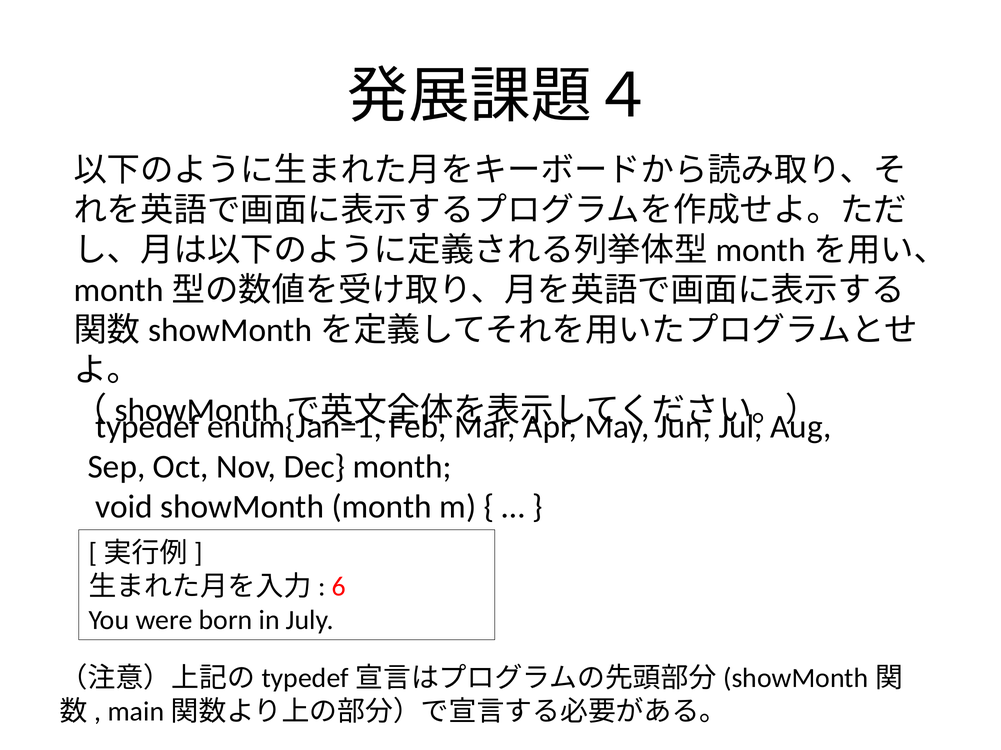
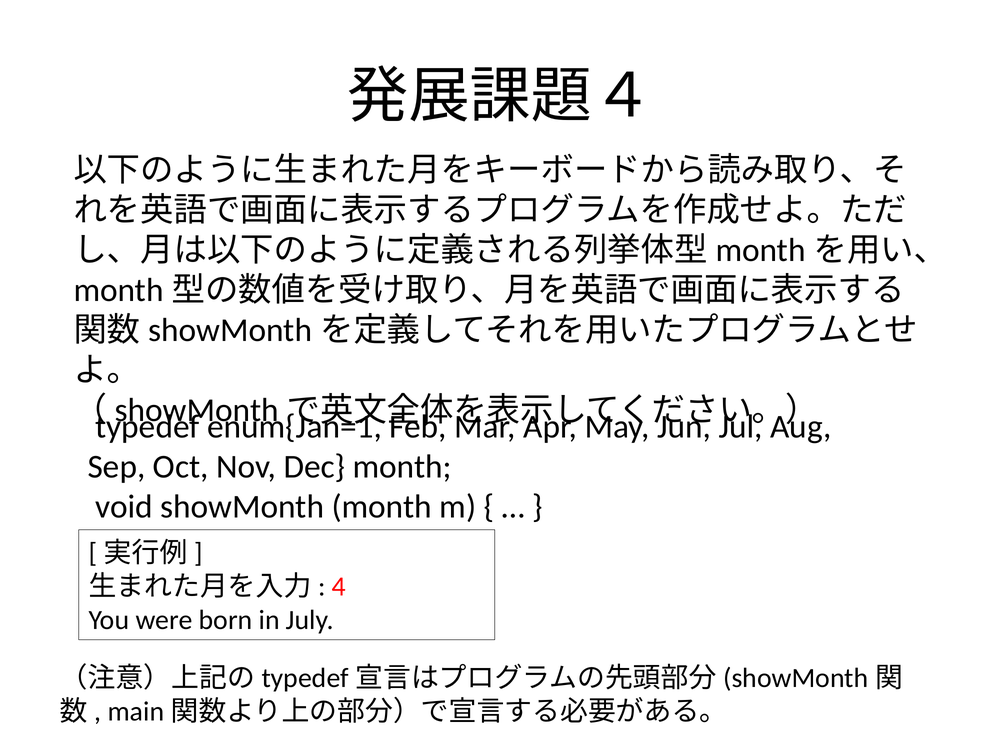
6: 6 -> 4
